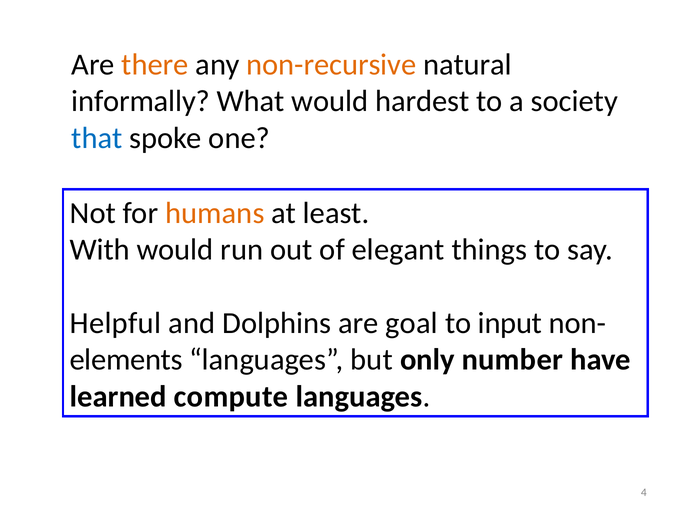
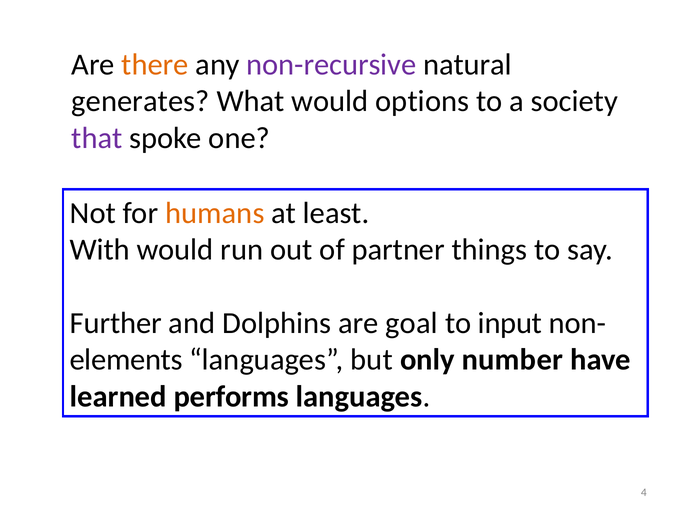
non-recursive colour: orange -> purple
informally: informally -> generates
hardest: hardest -> options
that colour: blue -> purple
elegant: elegant -> partner
Helpful: Helpful -> Further
compute: compute -> performs
